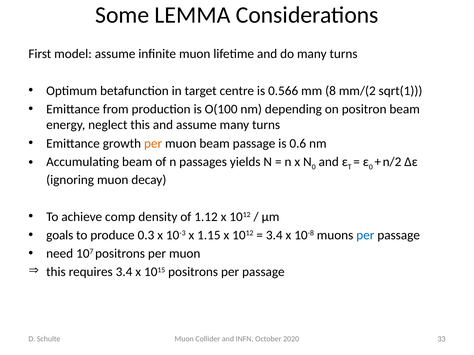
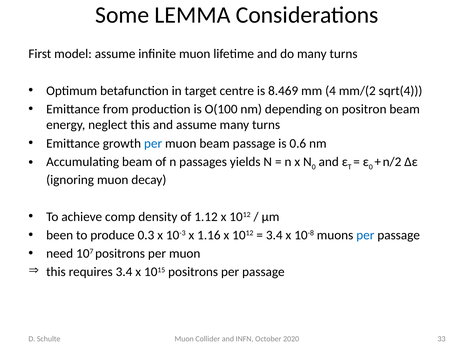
0.566: 0.566 -> 8.469
8: 8 -> 4
sqrt(1: sqrt(1 -> sqrt(4
per at (153, 144) colour: orange -> blue
goals: goals -> been
1.15: 1.15 -> 1.16
